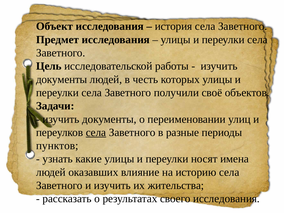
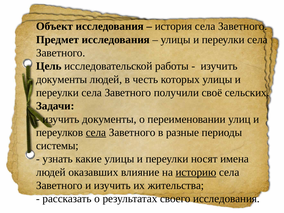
объектов: объектов -> сельских
пунктов: пунктов -> системы
историю underline: none -> present
